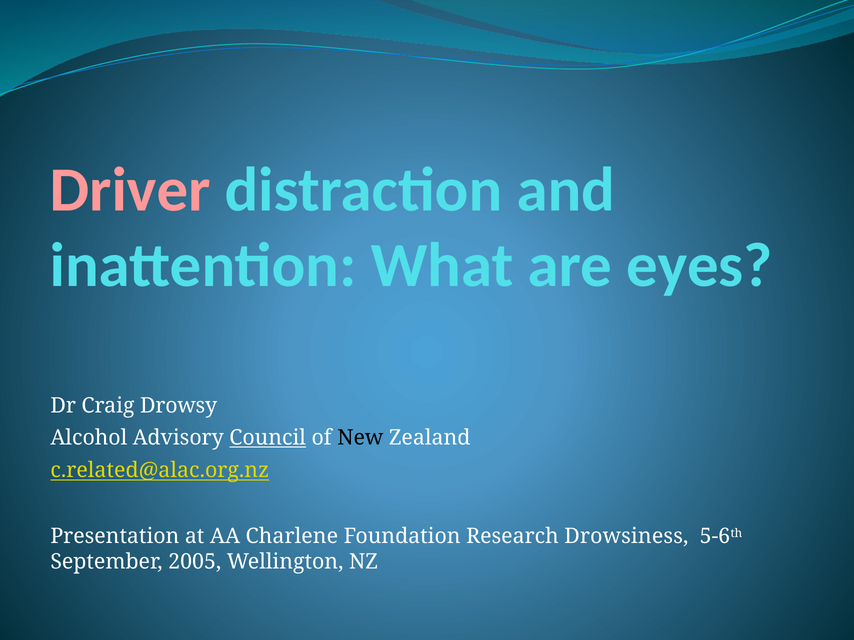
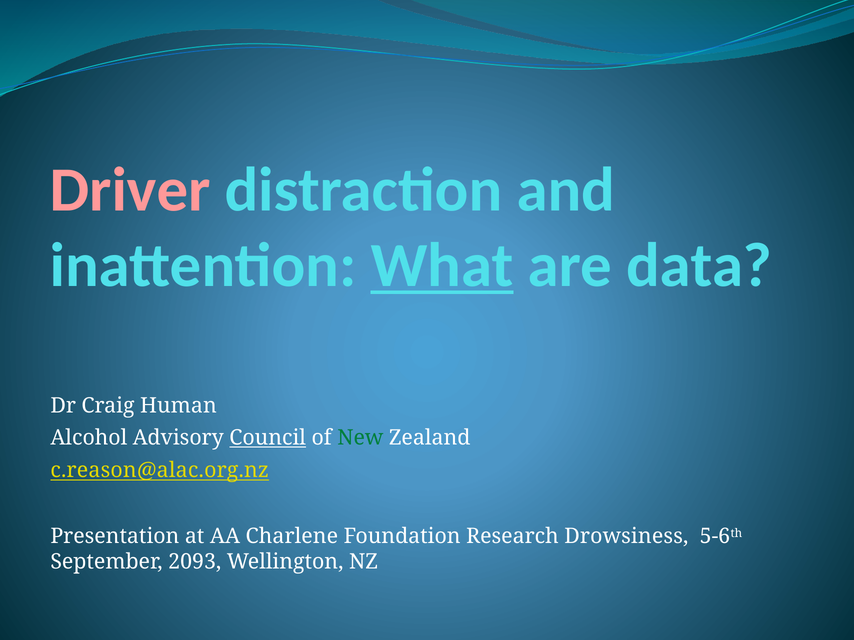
What underline: none -> present
eyes: eyes -> data
Drowsy: Drowsy -> Human
New colour: black -> green
c.related@alac.org.nz: c.related@alac.org.nz -> c.reason@alac.org.nz
2005: 2005 -> 2093
